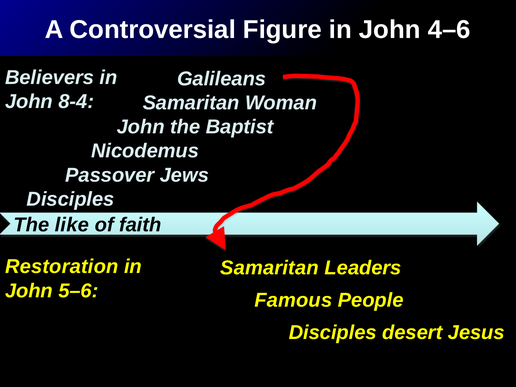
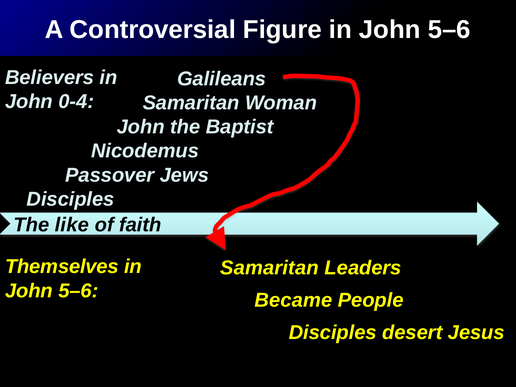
Figure in John 4–6: 4–6 -> 5–6
8-4: 8-4 -> 0-4
Restoration: Restoration -> Themselves
Famous: Famous -> Became
